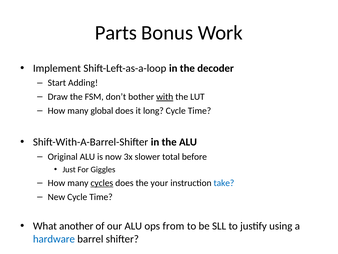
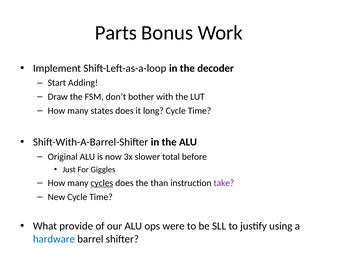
with underline: present -> none
global: global -> states
your: your -> than
take colour: blue -> purple
another: another -> provide
from: from -> were
